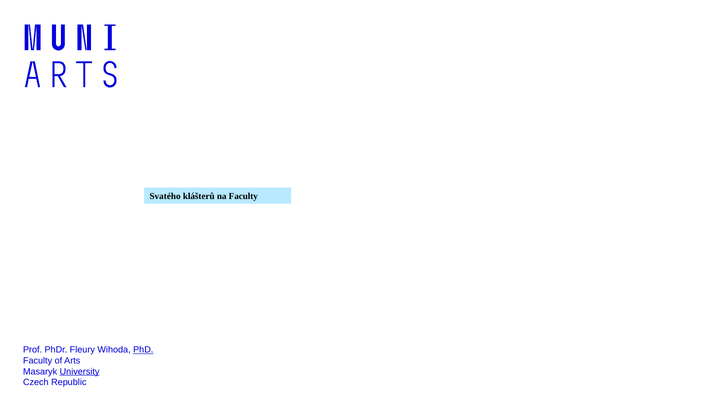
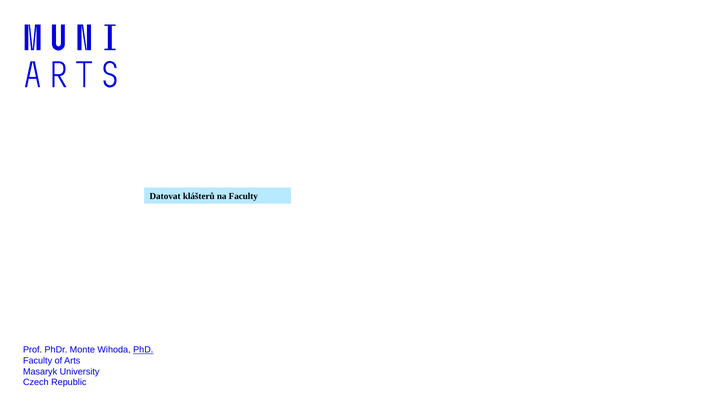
Svatého: Svatého -> Datovat
Fleury: Fleury -> Monte
University underline: present -> none
